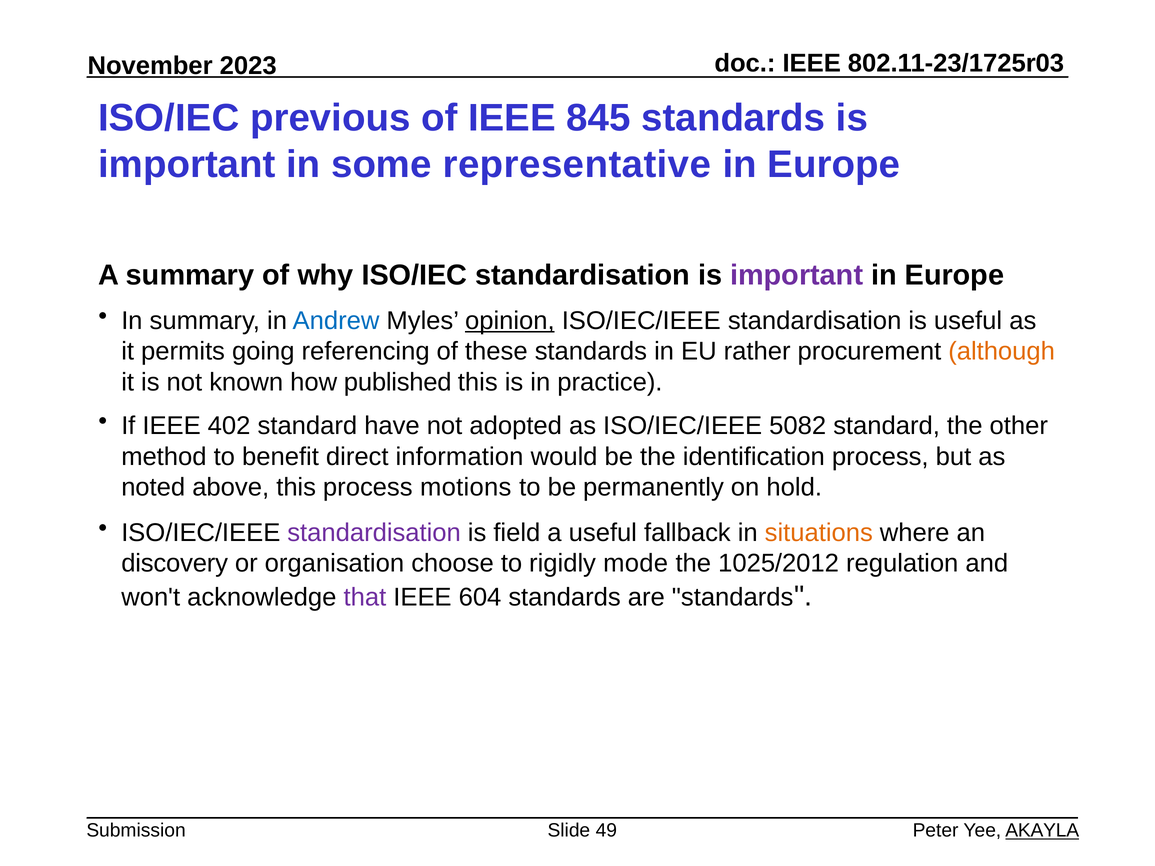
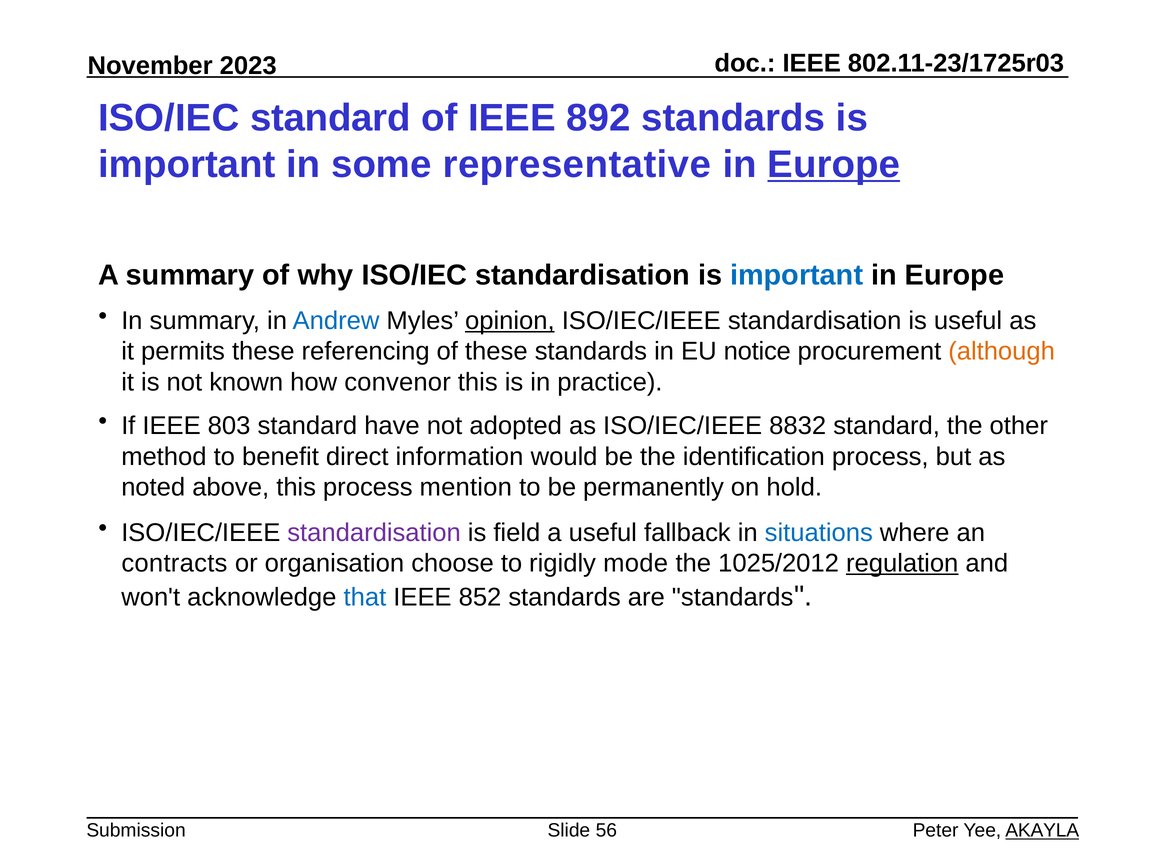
ISO/IEC previous: previous -> standard
845: 845 -> 892
Europe at (834, 164) underline: none -> present
important at (797, 275) colour: purple -> blue
permits going: going -> these
rather: rather -> notice
published: published -> convenor
402: 402 -> 803
5082: 5082 -> 8832
motions: motions -> mention
situations colour: orange -> blue
discovery: discovery -> contracts
regulation underline: none -> present
that colour: purple -> blue
604: 604 -> 852
49: 49 -> 56
